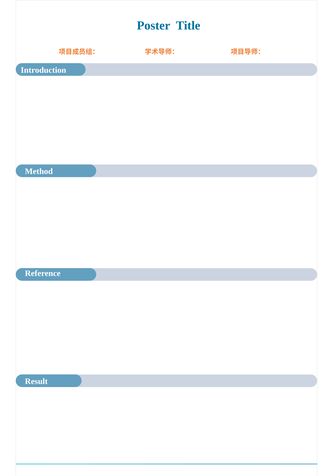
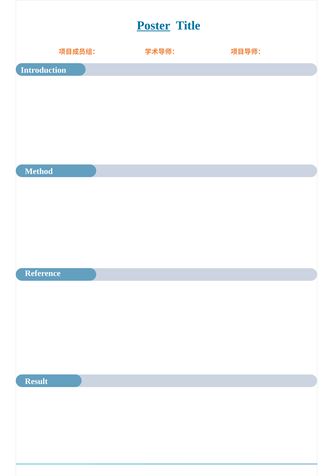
Poster underline: none -> present
